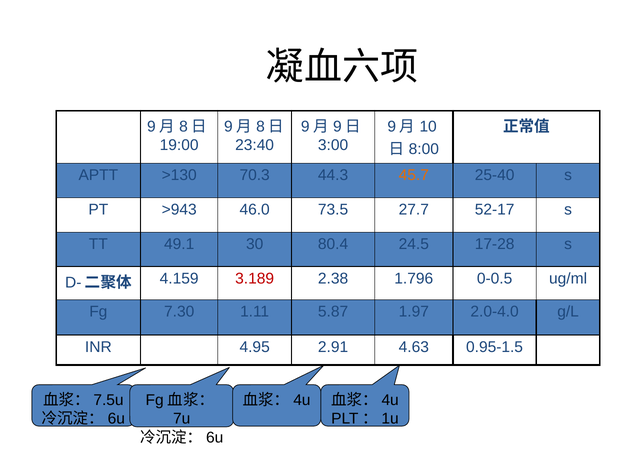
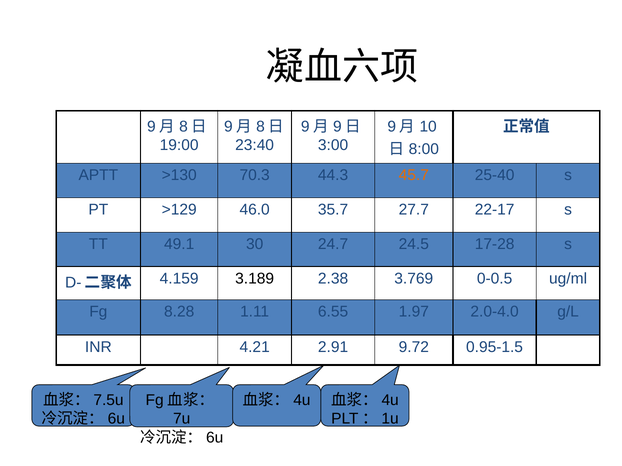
>943: >943 -> >129
73.5: 73.5 -> 35.7
52-17: 52-17 -> 22-17
80.4: 80.4 -> 24.7
3.189 colour: red -> black
1.796: 1.796 -> 3.769
7.30: 7.30 -> 8.28
5.87: 5.87 -> 6.55
4.95: 4.95 -> 4.21
4.63: 4.63 -> 9.72
